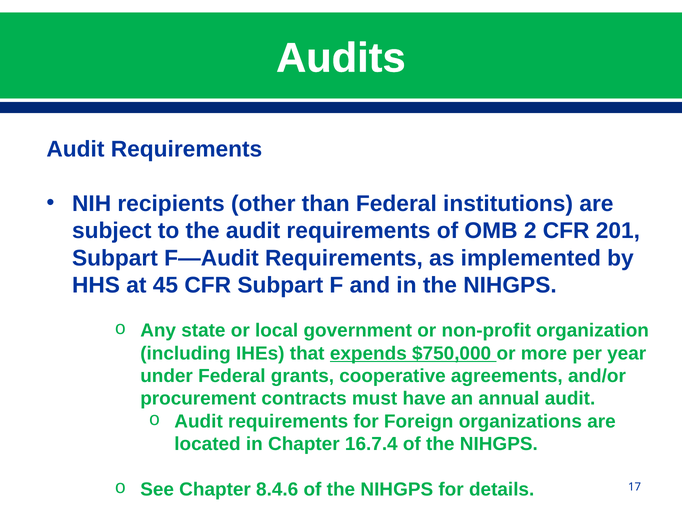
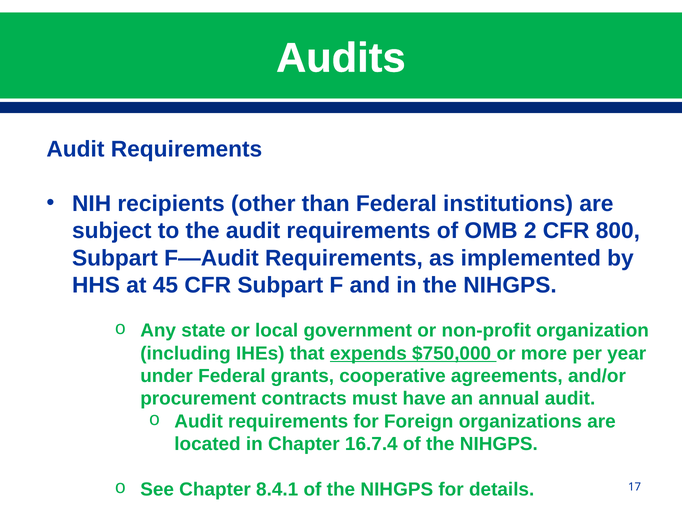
201: 201 -> 800
8.4.6: 8.4.6 -> 8.4.1
